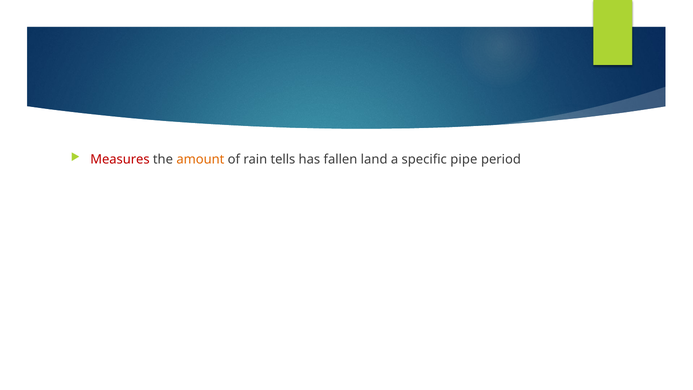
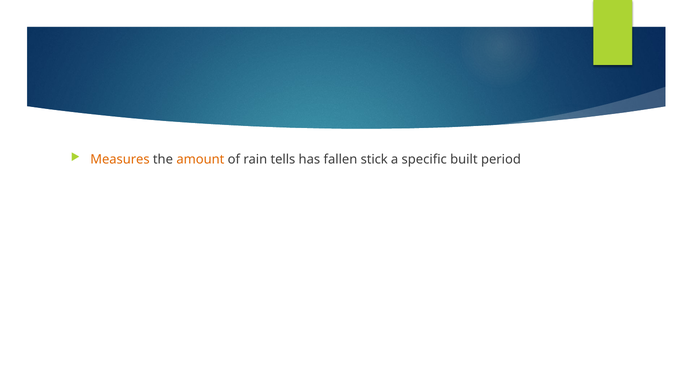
Measures colour: red -> orange
land: land -> stick
pipe: pipe -> built
